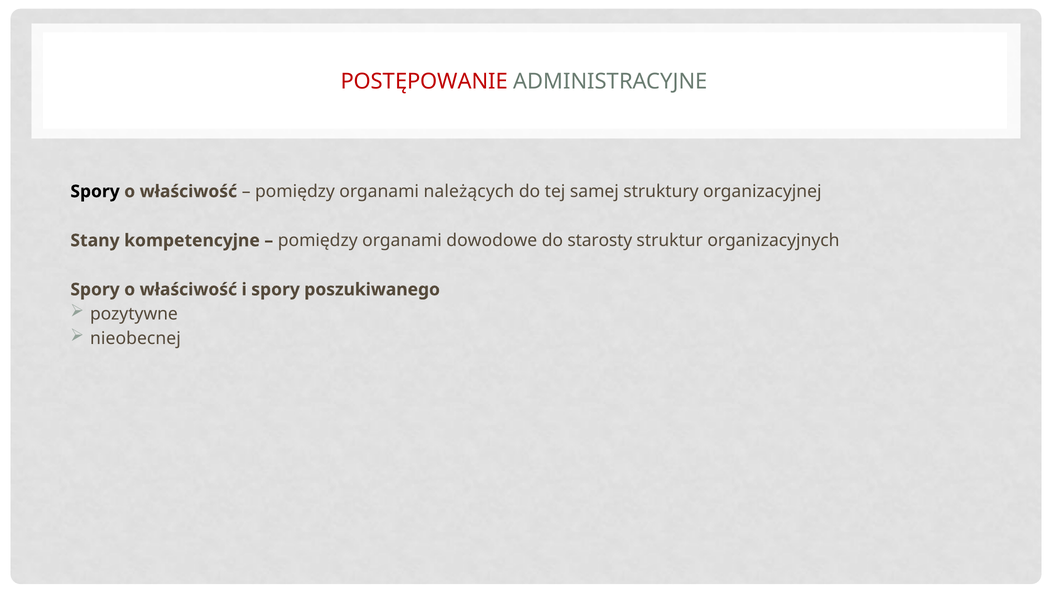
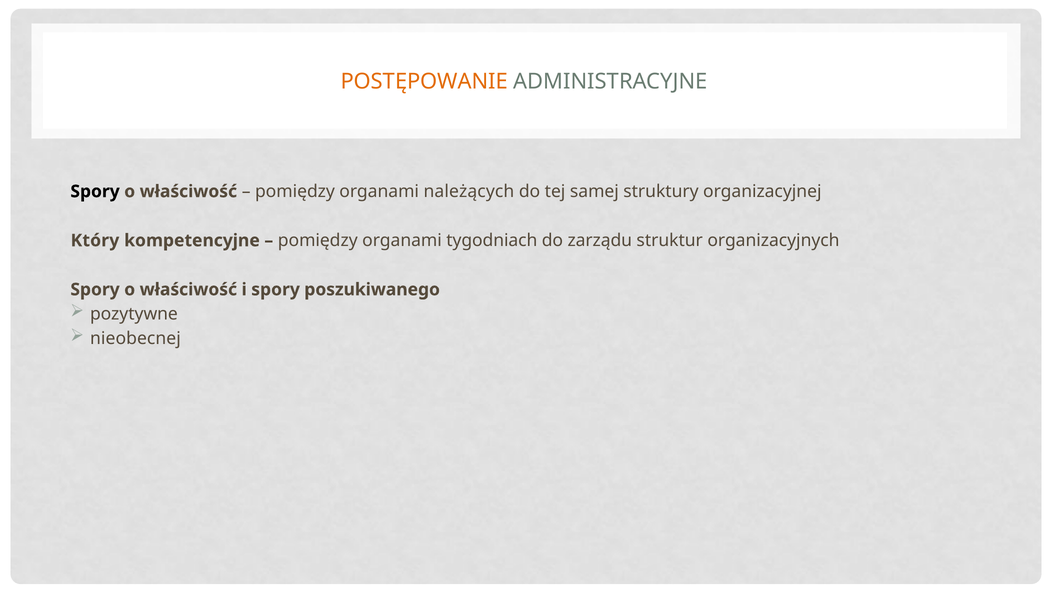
POSTĘPOWANIE colour: red -> orange
Stany: Stany -> Który
dowodowe: dowodowe -> tygodniach
starosty: starosty -> zarządu
